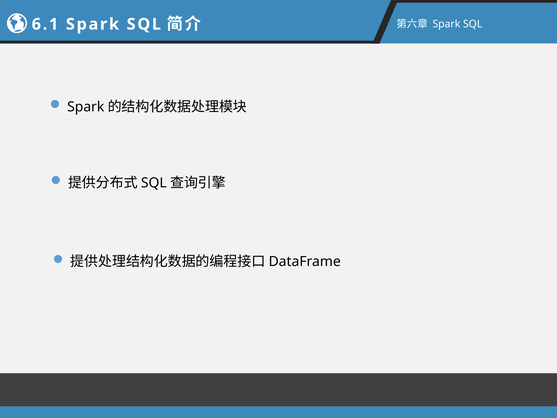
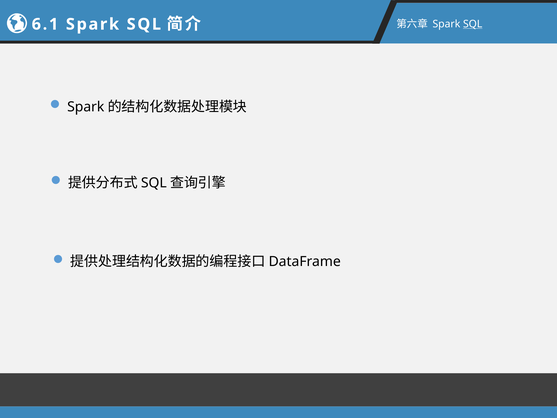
SQL at (473, 24) underline: none -> present
